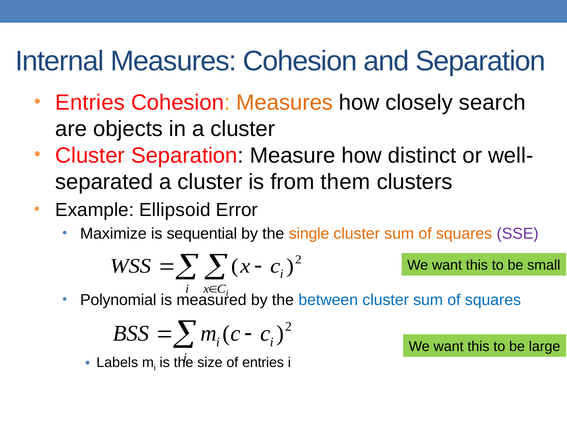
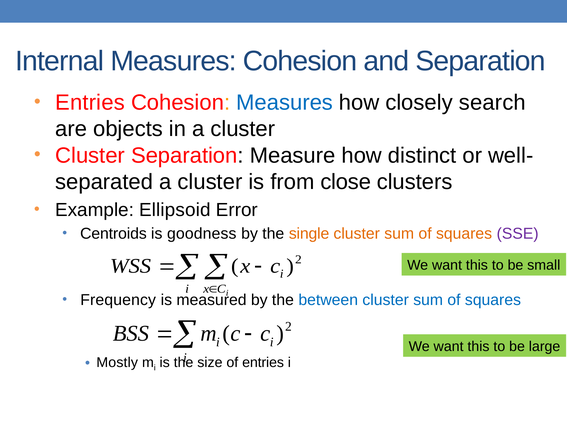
Measures at (285, 103) colour: orange -> blue
them: them -> close
Maximize: Maximize -> Centroids
sequential: sequential -> goodness
Polynomial: Polynomial -> Frequency
Labels: Labels -> Mostly
